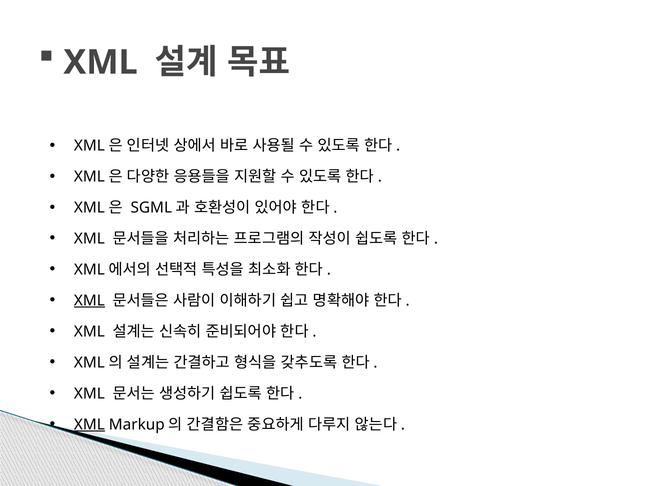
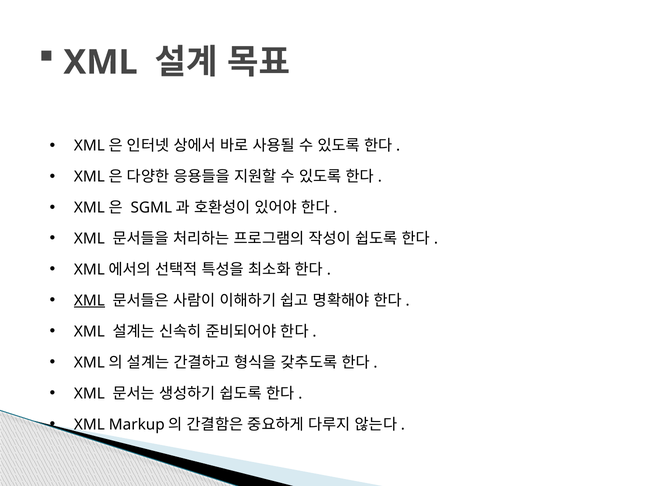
XML at (89, 424) underline: present -> none
